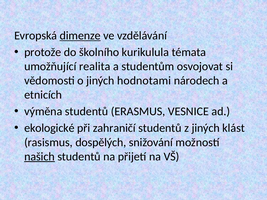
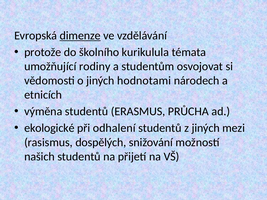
realita: realita -> rodiny
VESNICE: VESNICE -> PRŮCHA
zahraničí: zahraničí -> odhalení
klást: klást -> mezi
našich underline: present -> none
